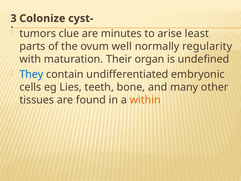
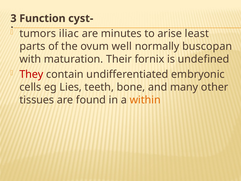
Colonize: Colonize -> Function
clue: clue -> iliac
regularity: regularity -> buscopan
organ: organ -> fornix
They colour: blue -> red
